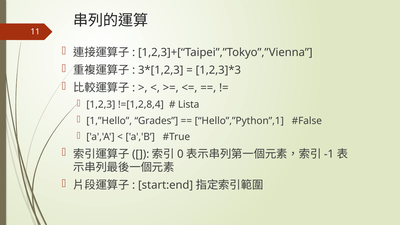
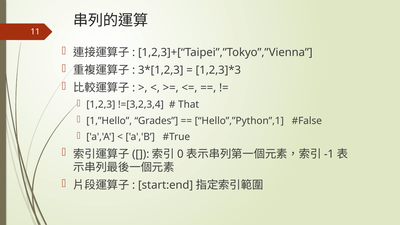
!=[1,2,8,4: !=[1,2,8,4 -> !=[3,2,3,4
Lista: Lista -> That
